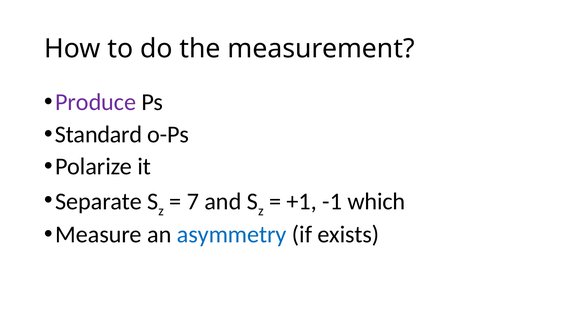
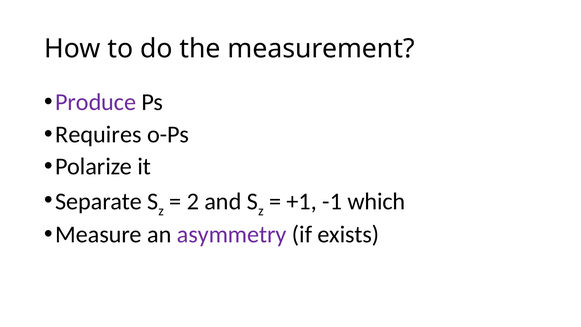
Standard: Standard -> Requires
7: 7 -> 2
asymmetry colour: blue -> purple
